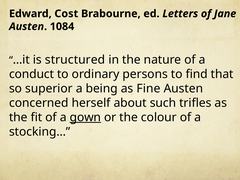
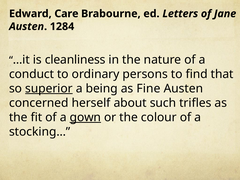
Cost: Cost -> Care
1084: 1084 -> 1284
structured: structured -> cleanliness
superior underline: none -> present
